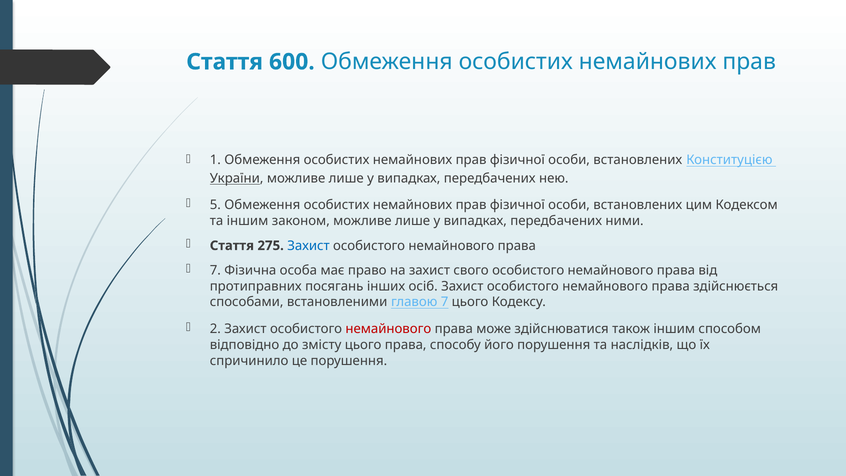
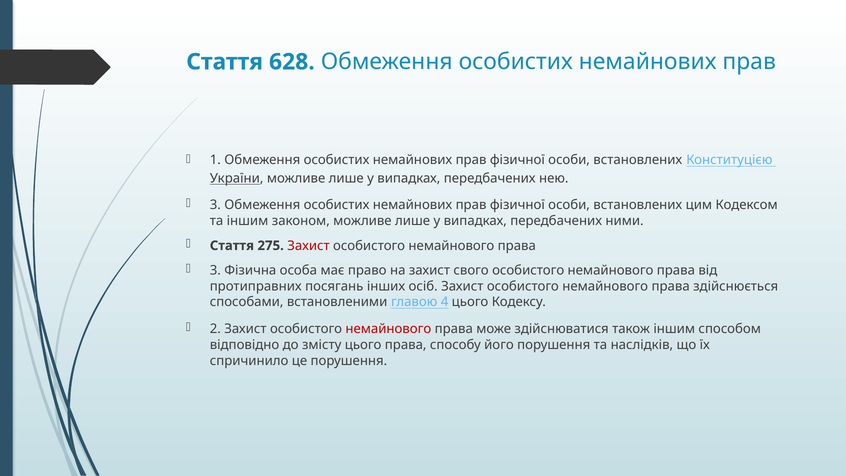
600: 600 -> 628
5 at (215, 205): 5 -> 3
Захист at (308, 246) colour: blue -> red
7 at (215, 270): 7 -> 3
главою 7: 7 -> 4
